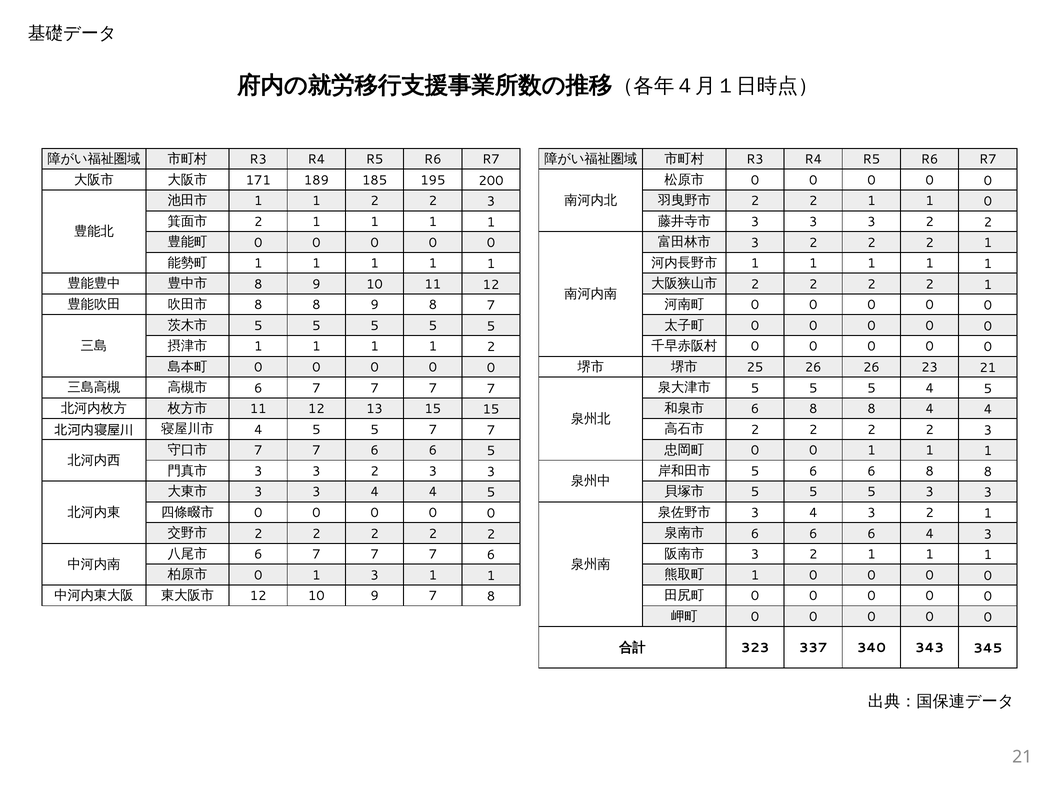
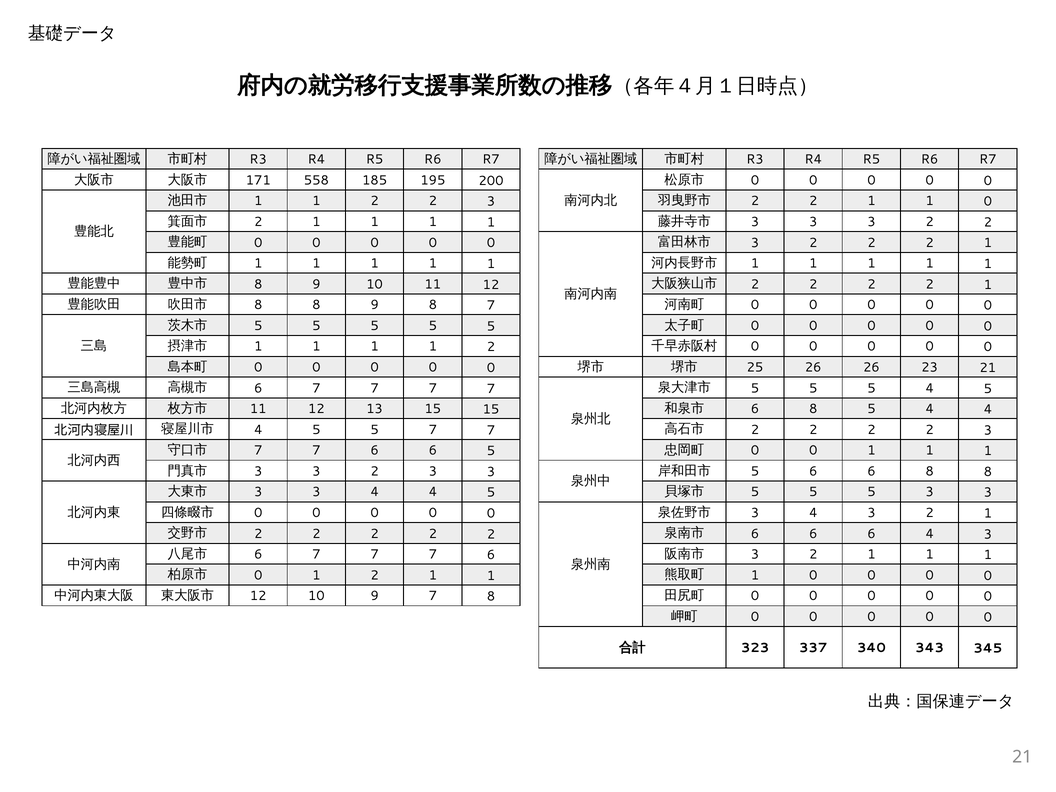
189: 189 -> 558
8 at (871, 409): 8 -> 5
0 1 3: 3 -> 2
